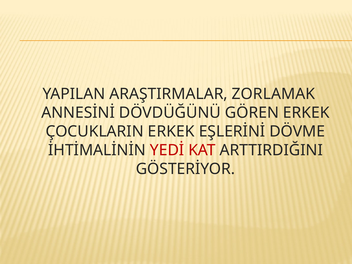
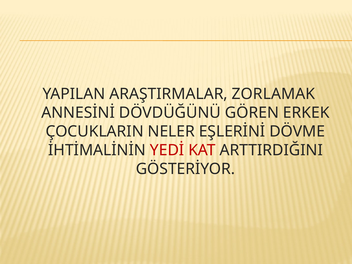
ÇOCUKLARIN ERKEK: ERKEK -> NELER
